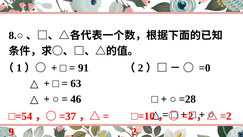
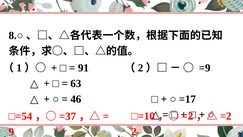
=0: =0 -> =9
=28: =28 -> =17
